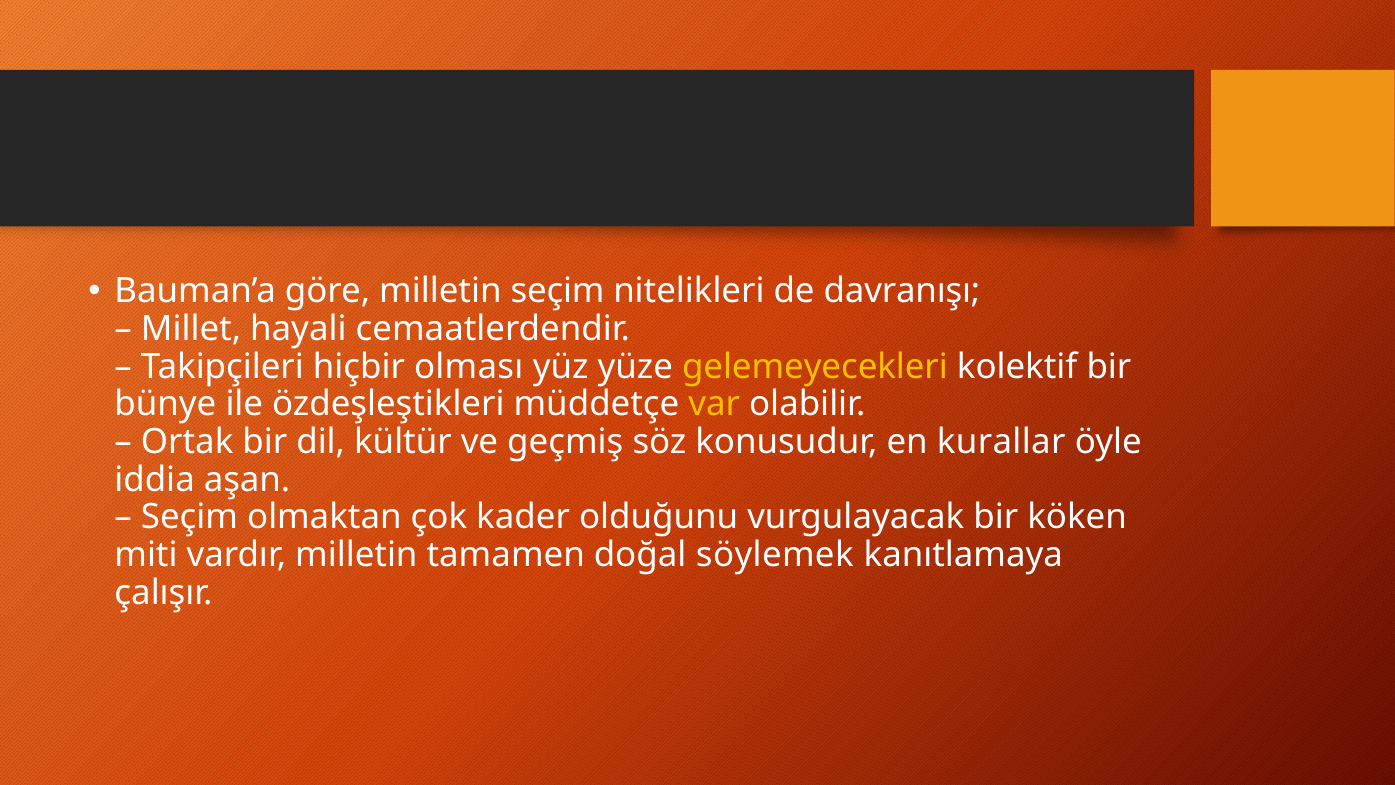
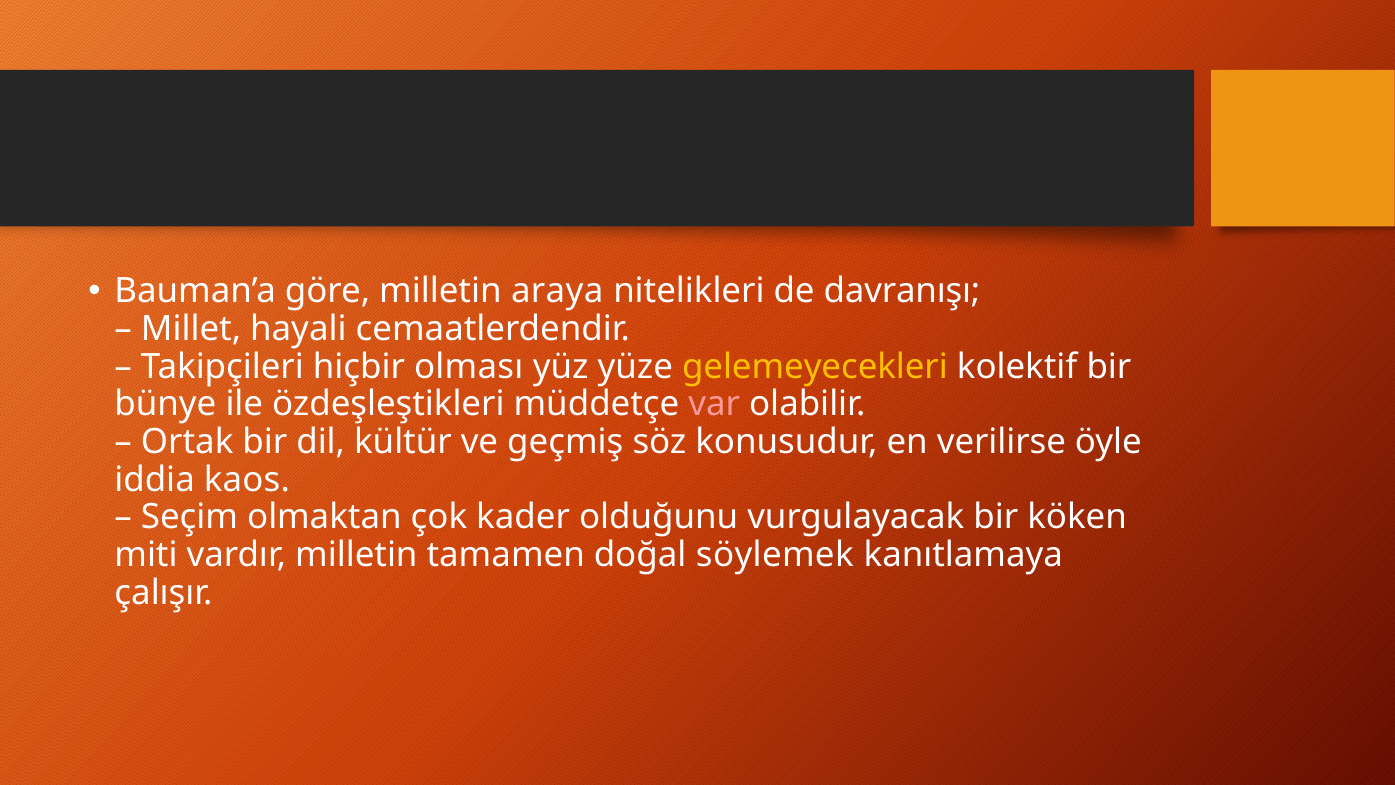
milletin seçim: seçim -> araya
var colour: yellow -> pink
kurallar: kurallar -> verilirse
aşan: aşan -> kaos
